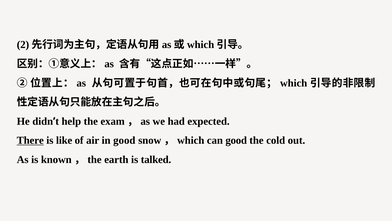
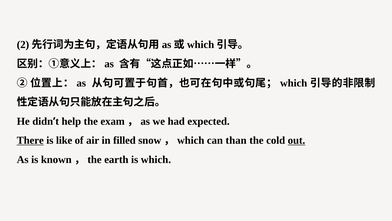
in good: good -> filled
can good: good -> than
out underline: none -> present
is talked: talked -> which
